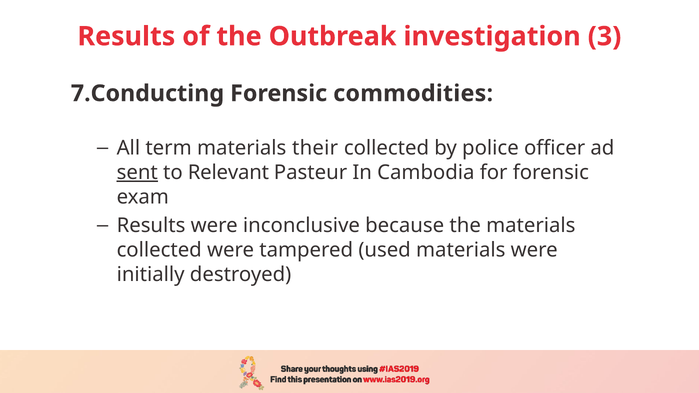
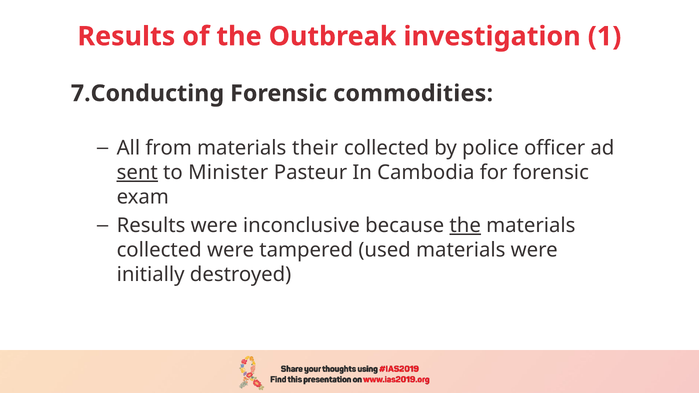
3: 3 -> 1
term: term -> from
Relevant: Relevant -> Minister
the at (465, 226) underline: none -> present
